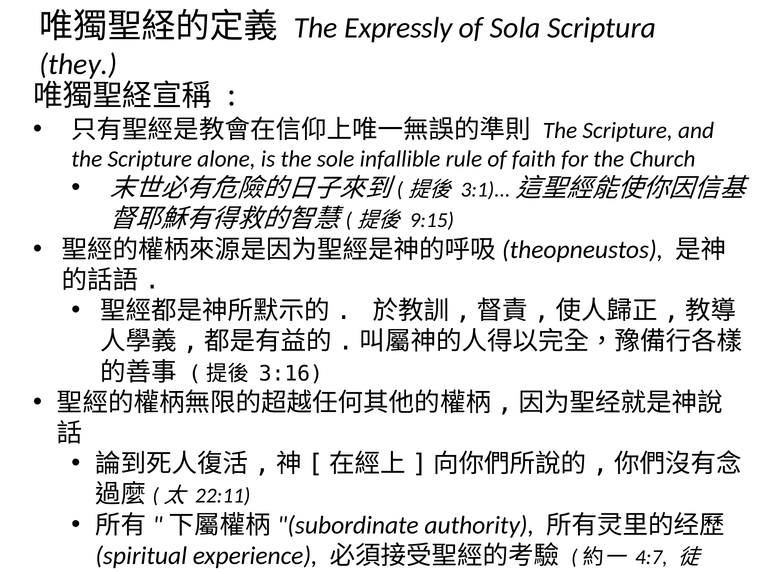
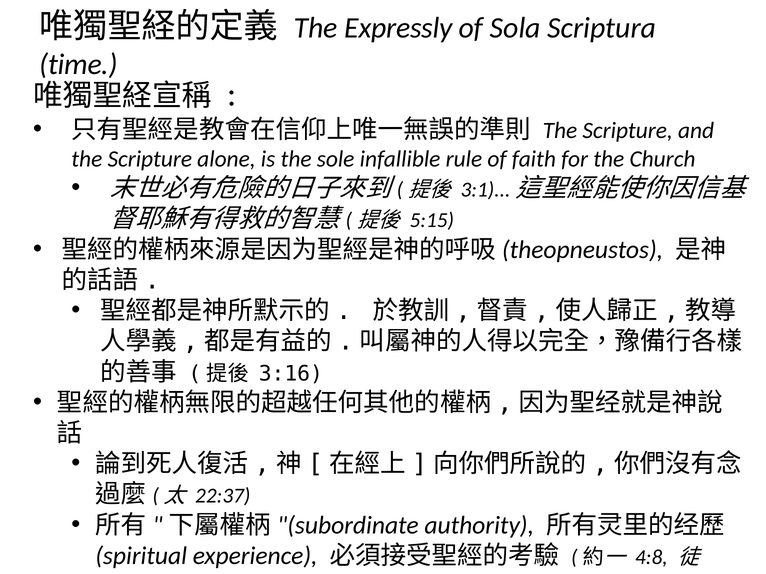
they: they -> time
9:15: 9:15 -> 5:15
22:11: 22:11 -> 22:37
4:7: 4:7 -> 4:8
